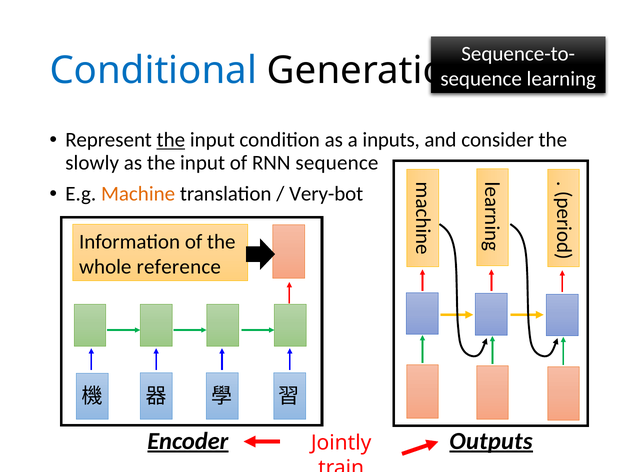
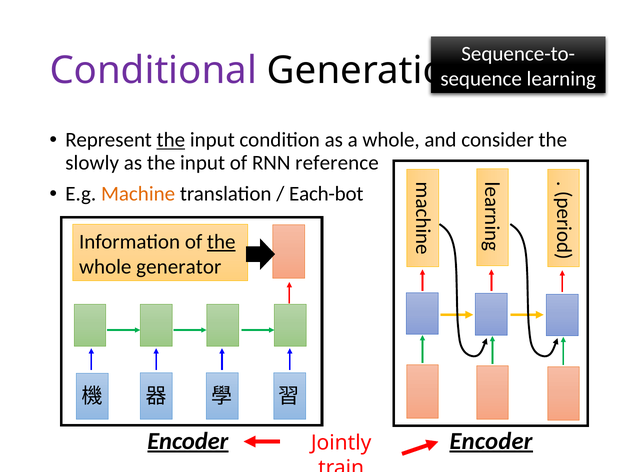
Conditional colour: blue -> purple
a inputs: inputs -> whole
RNN sequence: sequence -> reference
Very-bot: Very-bot -> Each-bot
the at (221, 242) underline: none -> present
reference: reference -> generator
Encoder Outputs: Outputs -> Encoder
